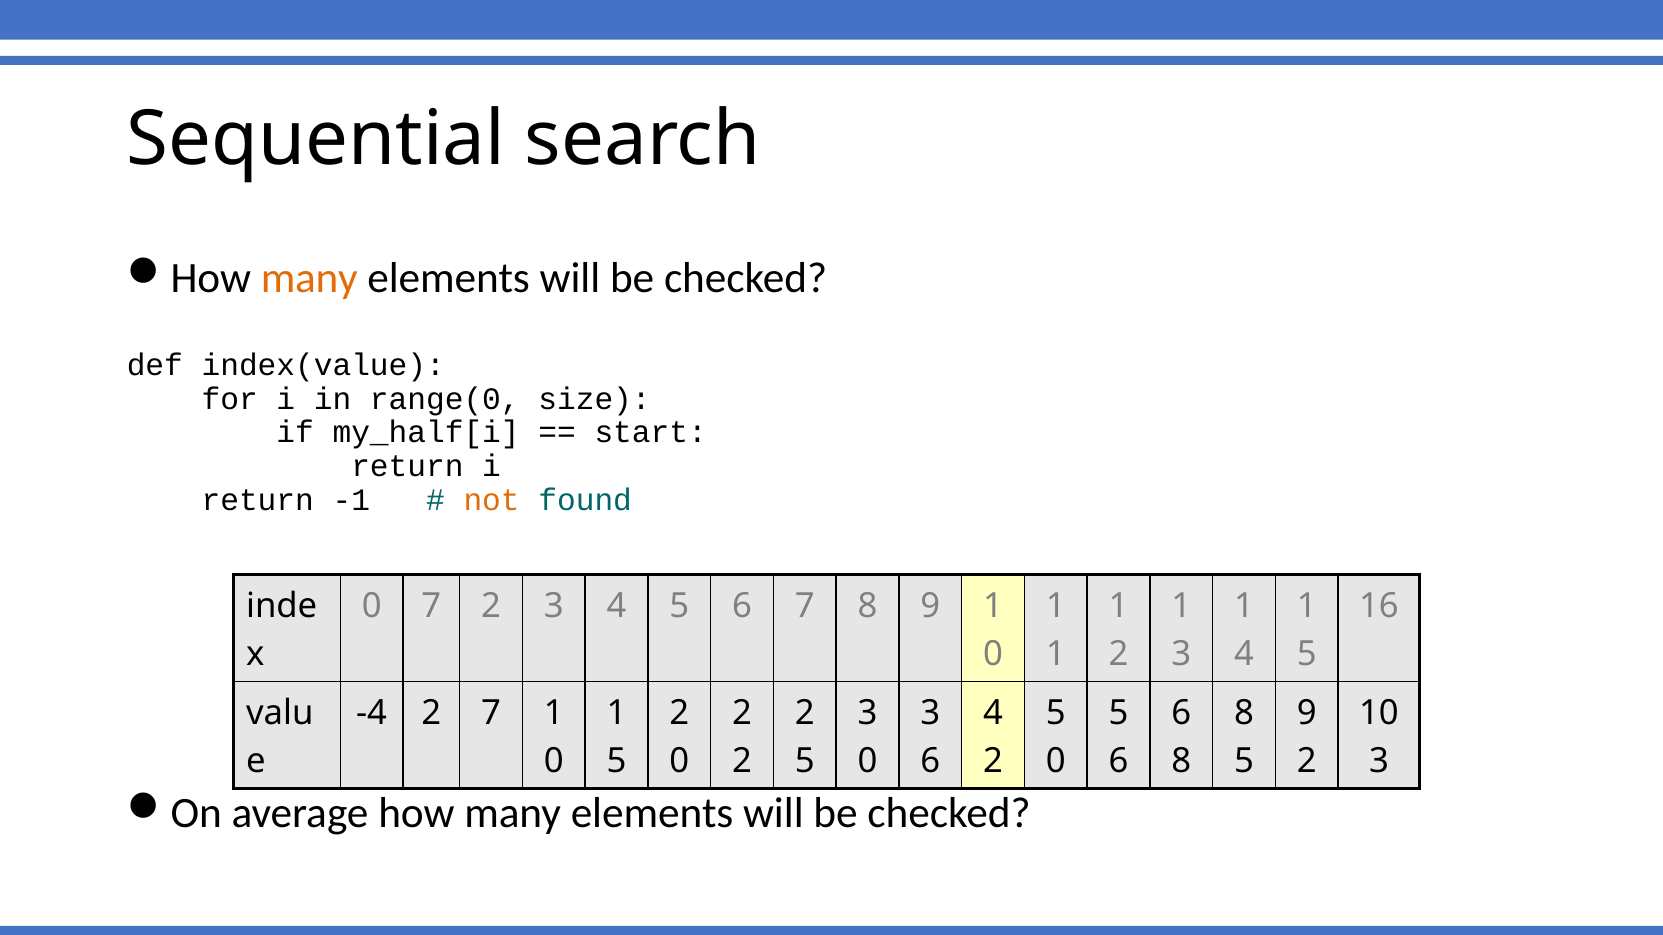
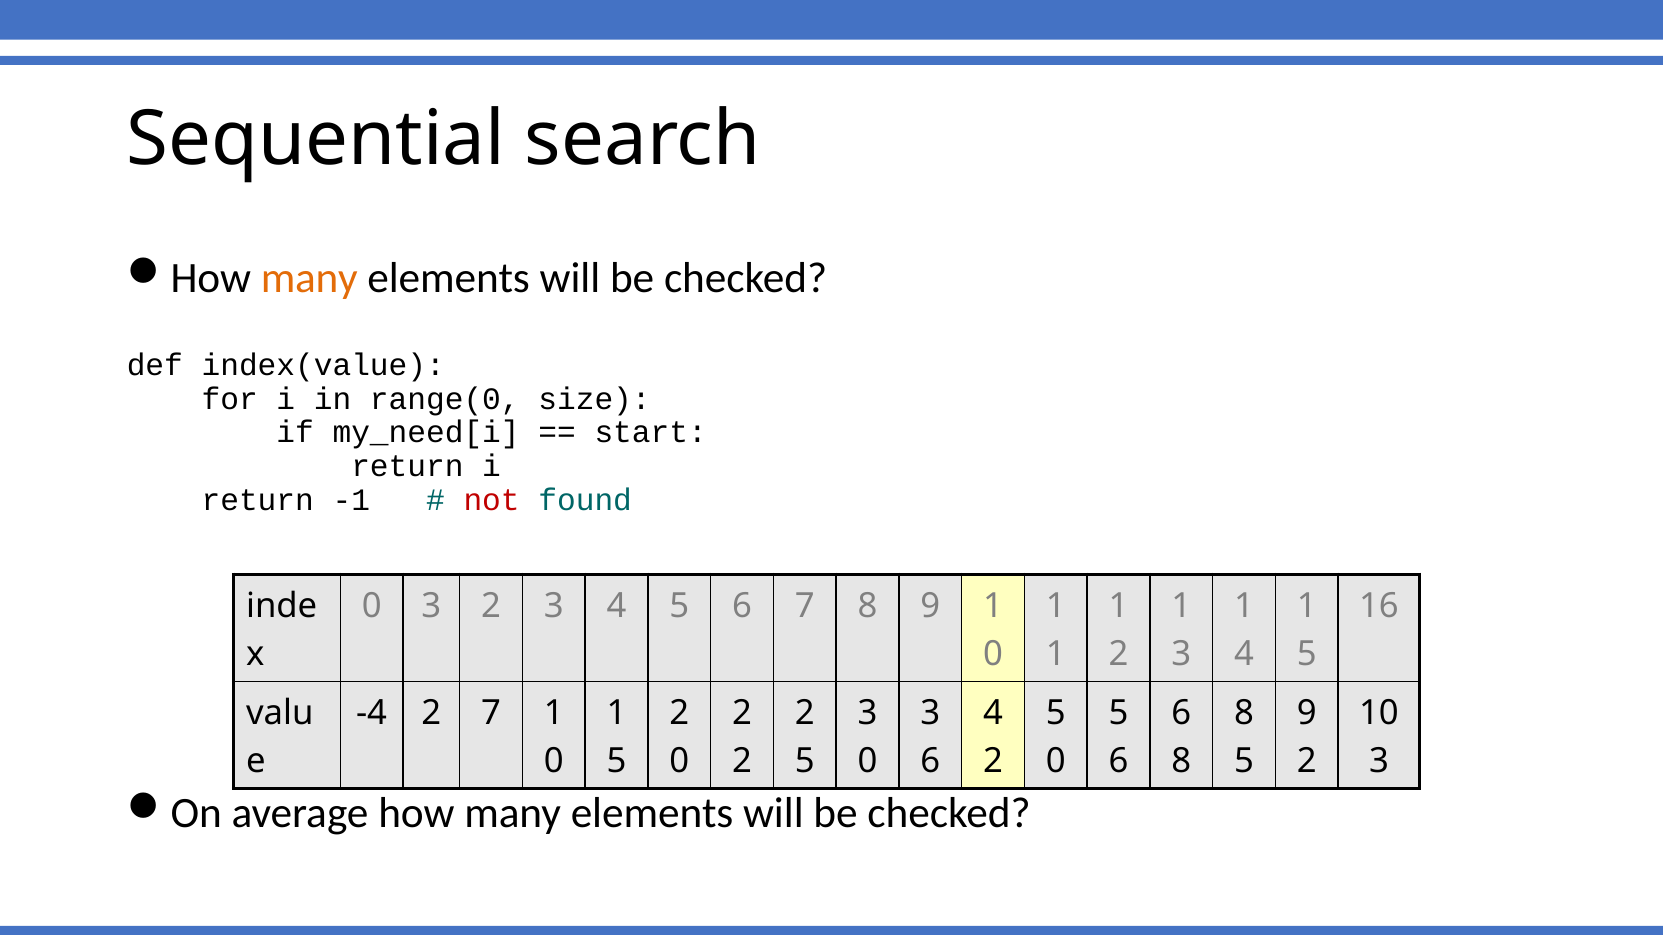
my_half[i: my_half[i -> my_need[i
not colour: orange -> red
7 at (431, 606): 7 -> 3
